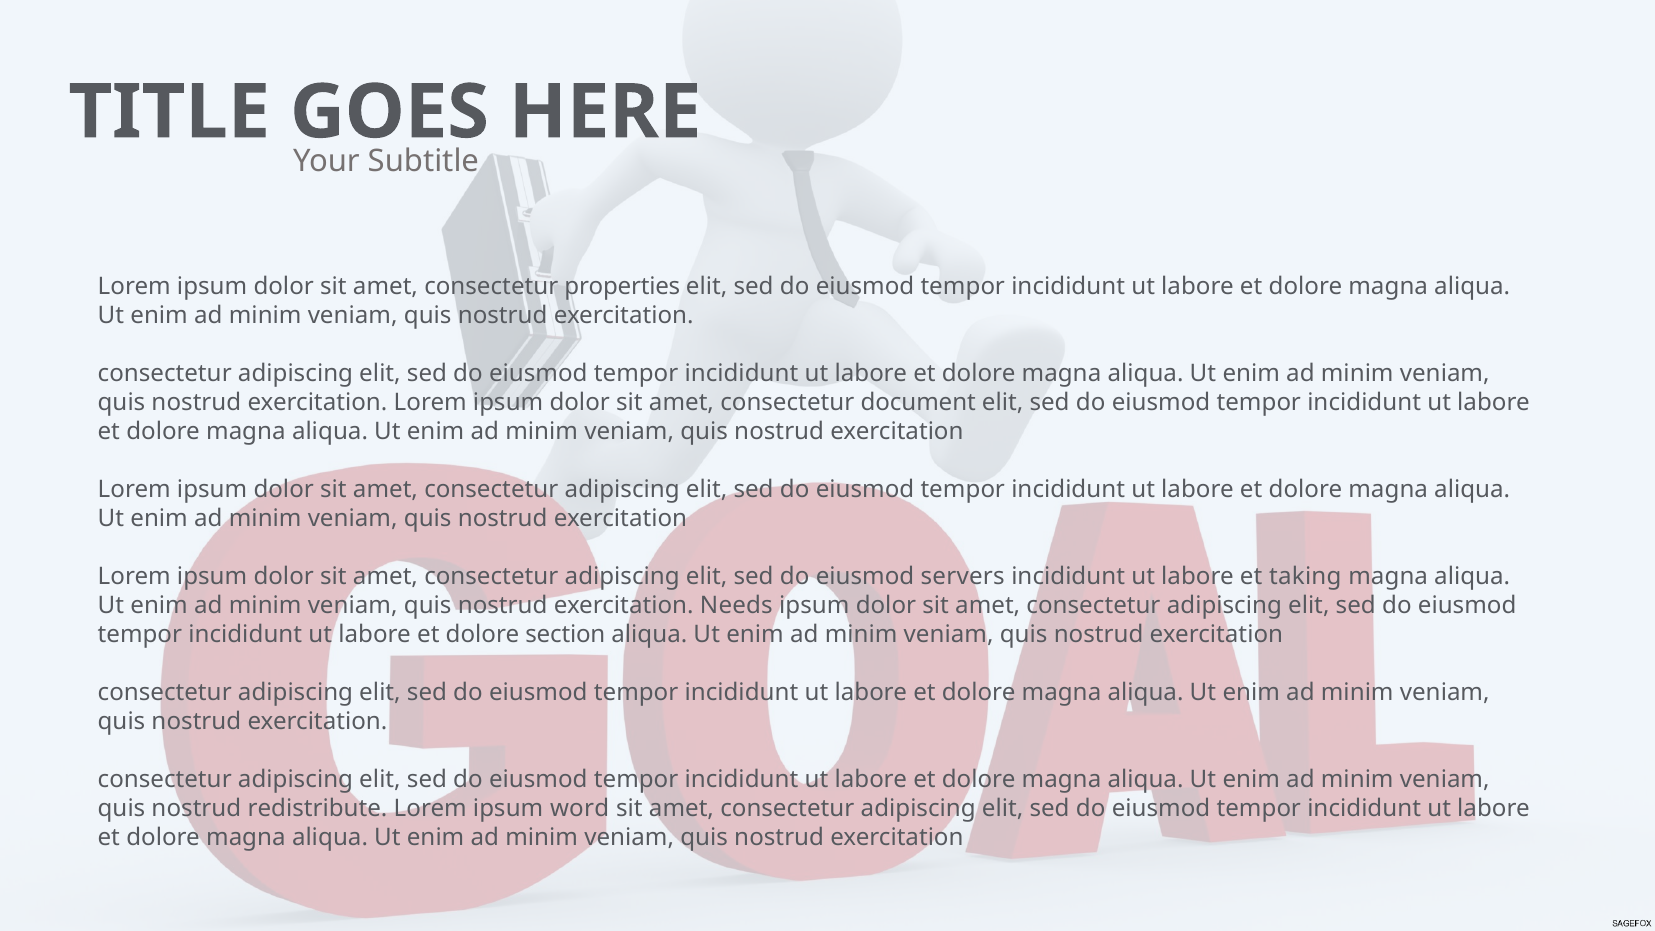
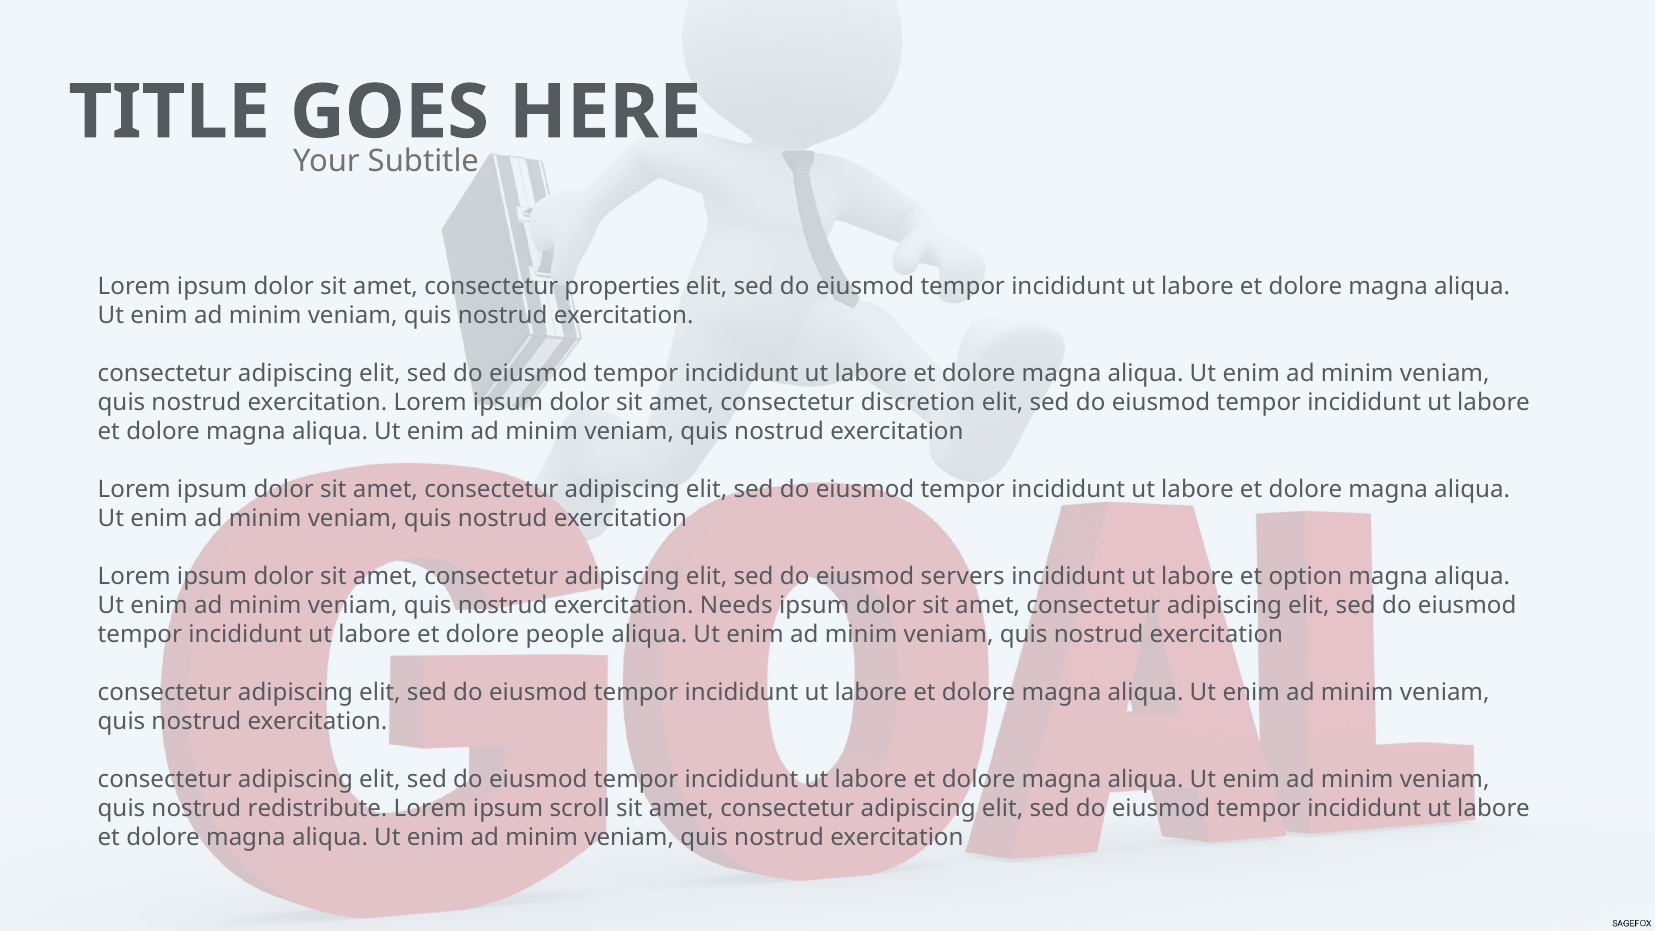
document: document -> discretion
taking: taking -> option
section: section -> people
word: word -> scroll
